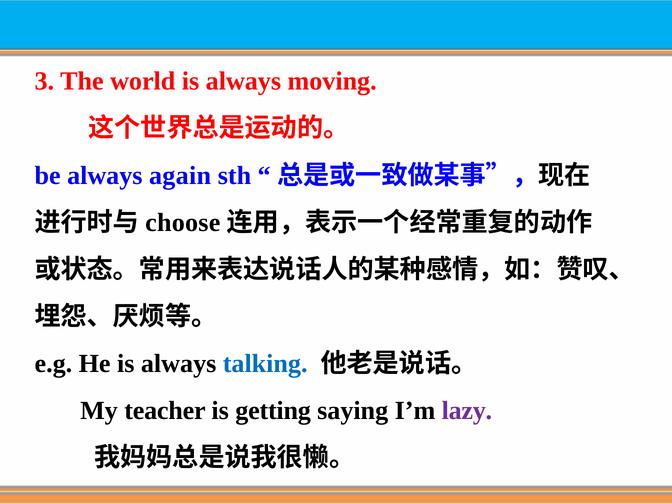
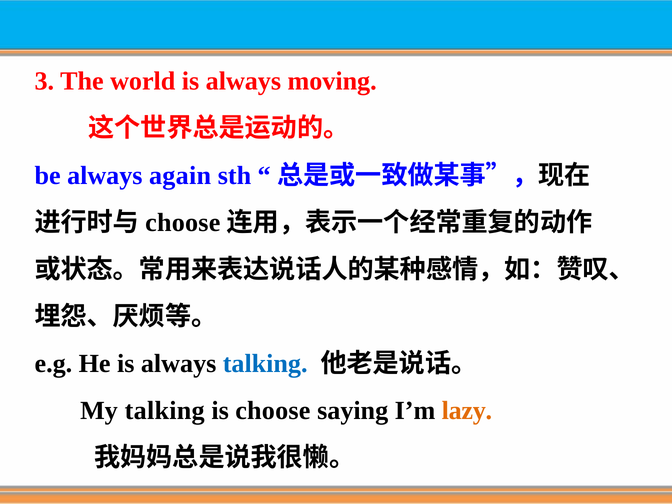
My teacher: teacher -> talking
is getting: getting -> choose
lazy colour: purple -> orange
